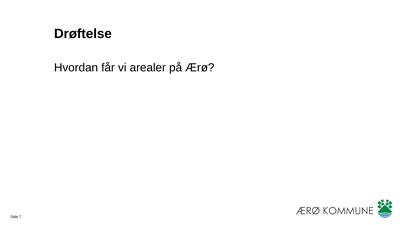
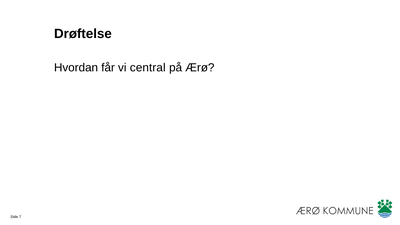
arealer: arealer -> central
